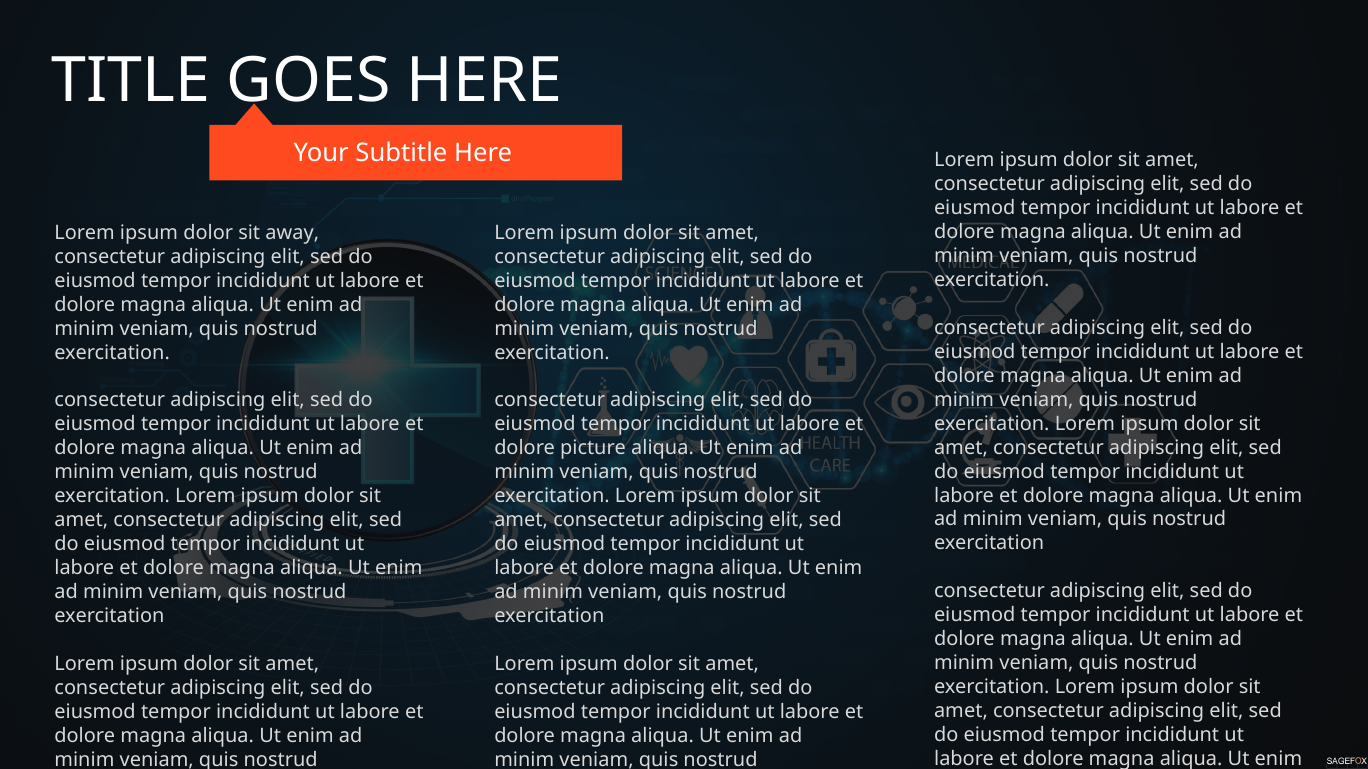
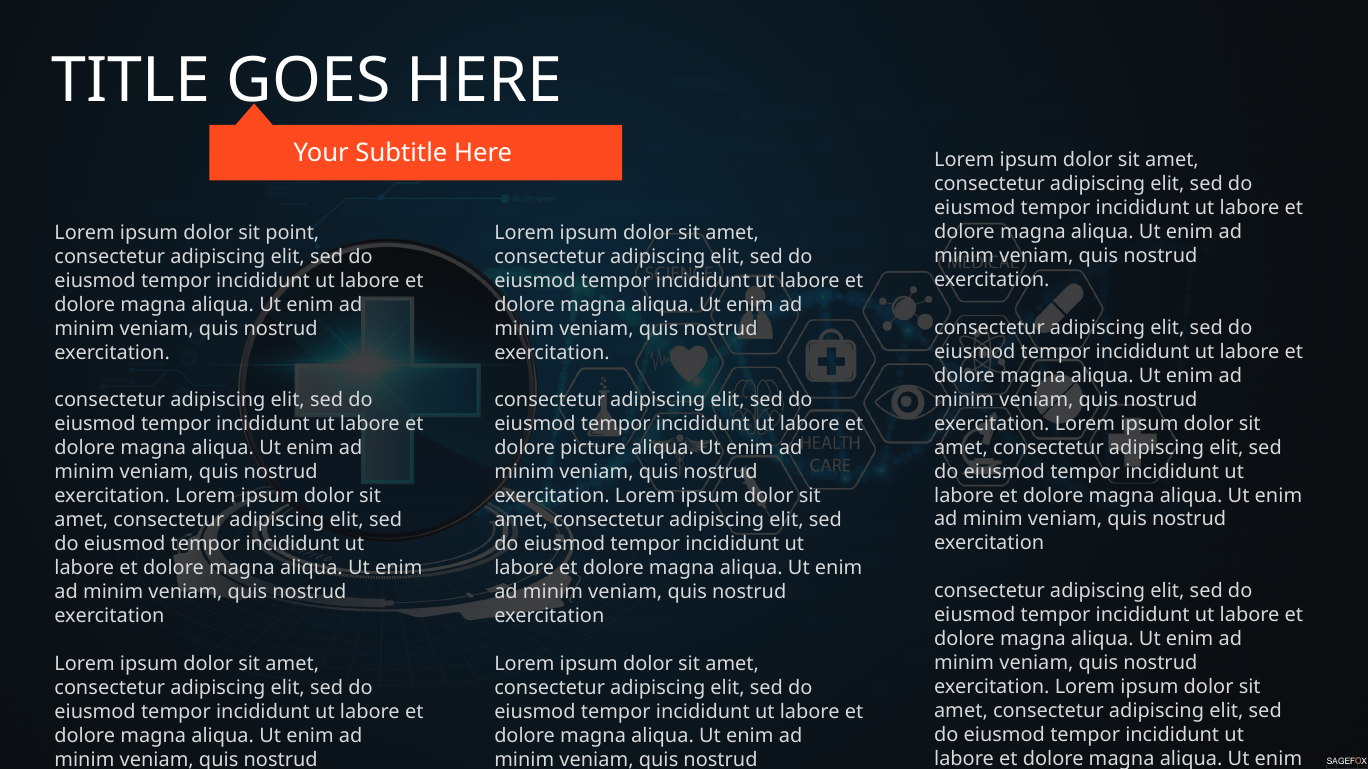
away: away -> point
